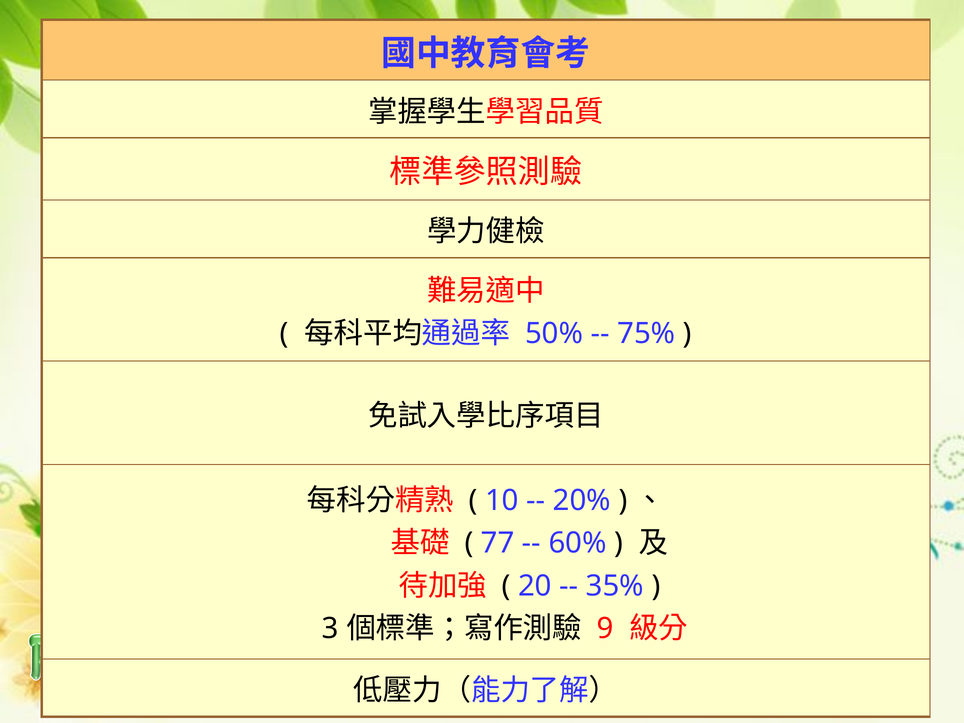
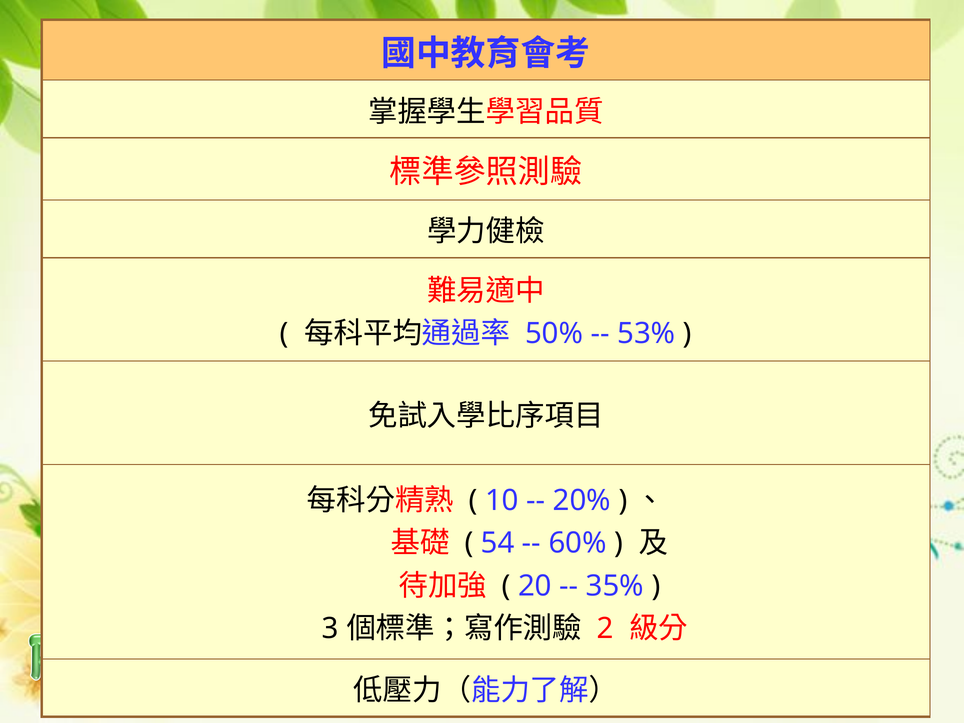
75%: 75% -> 53%
77: 77 -> 54
9: 9 -> 2
